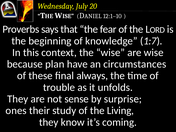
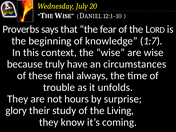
plan: plan -> truly
sense: sense -> hours
ones: ones -> glory
